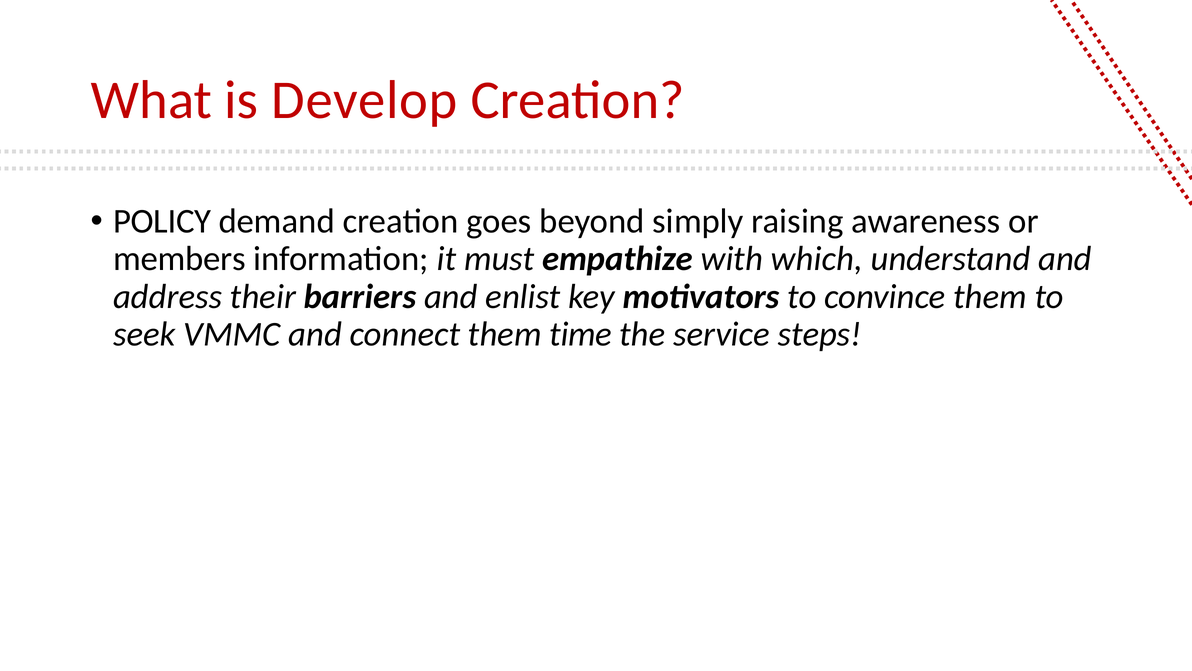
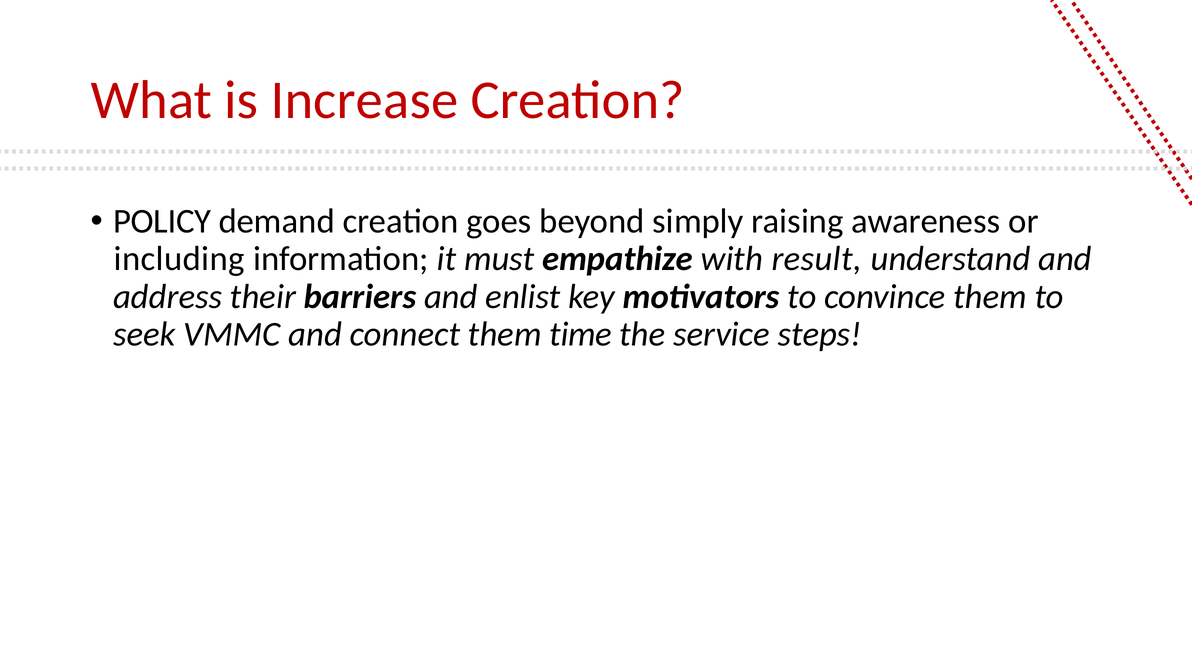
Develop: Develop -> Increase
members: members -> including
which: which -> result
